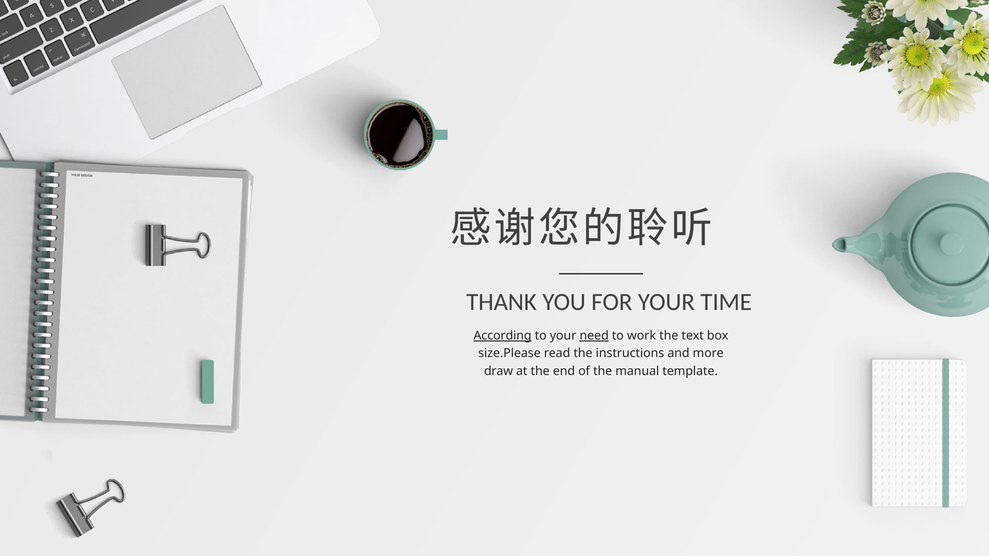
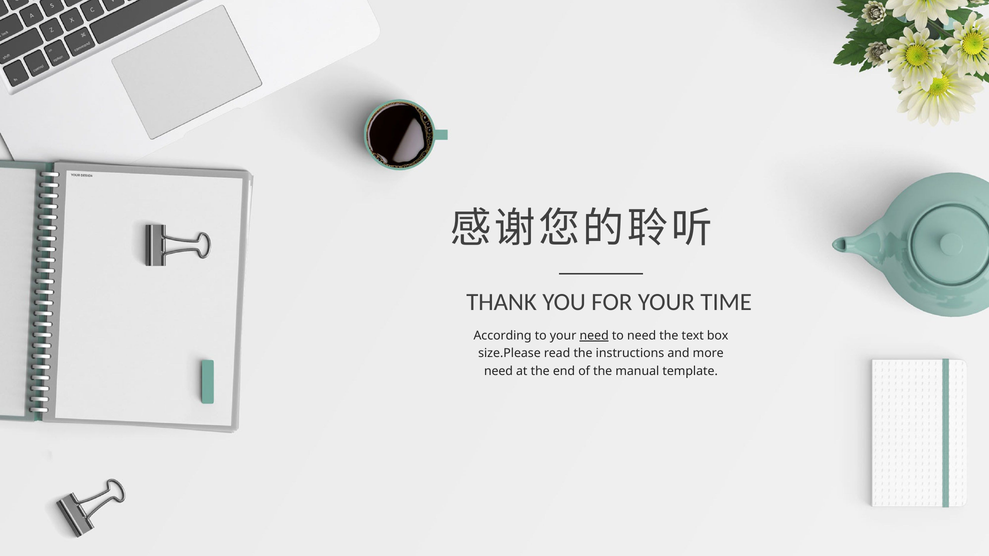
According underline: present -> none
to work: work -> need
draw at (499, 371): draw -> need
